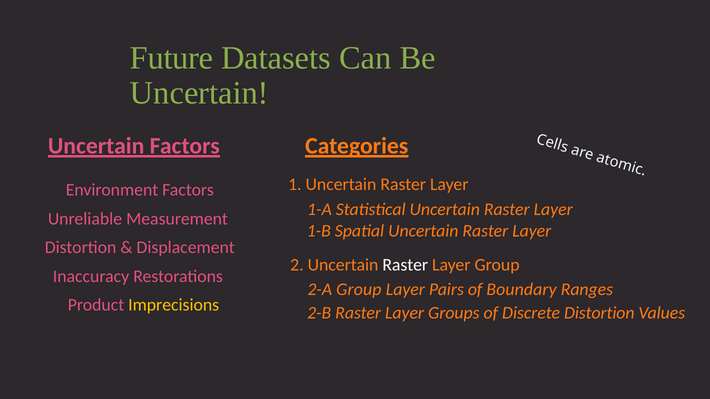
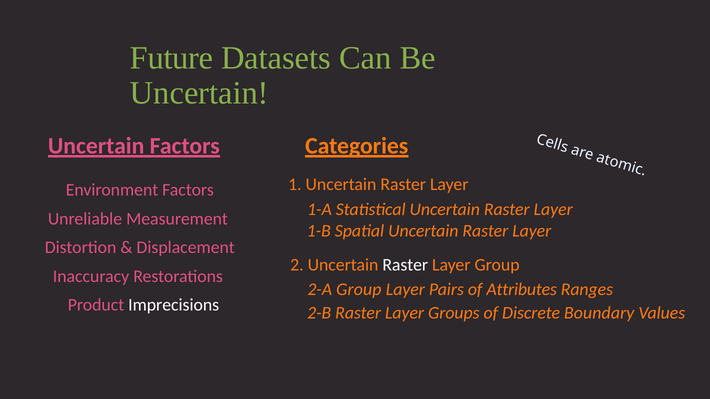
Boundary: Boundary -> Attributes
Imprecisions colour: yellow -> white
Discrete Distortion: Distortion -> Boundary
